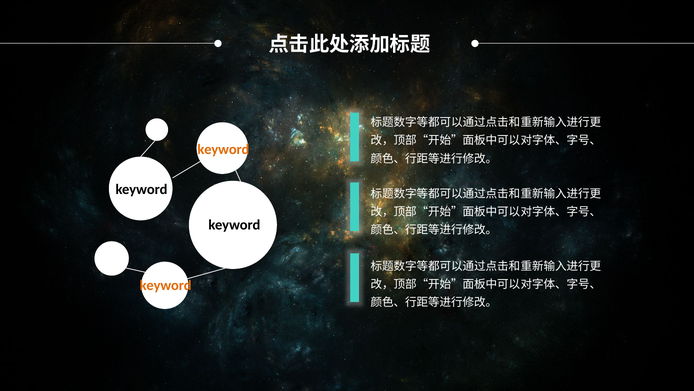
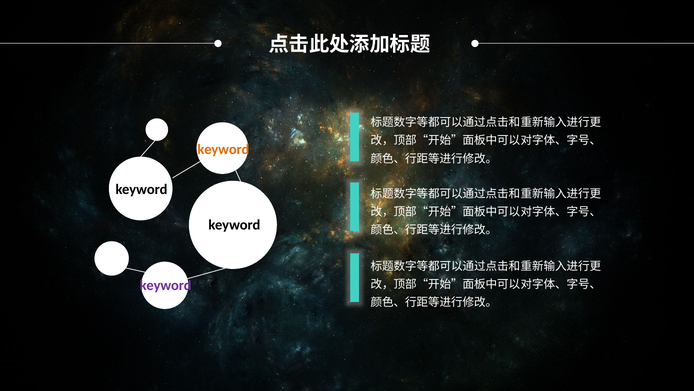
keyword at (166, 285) colour: orange -> purple
